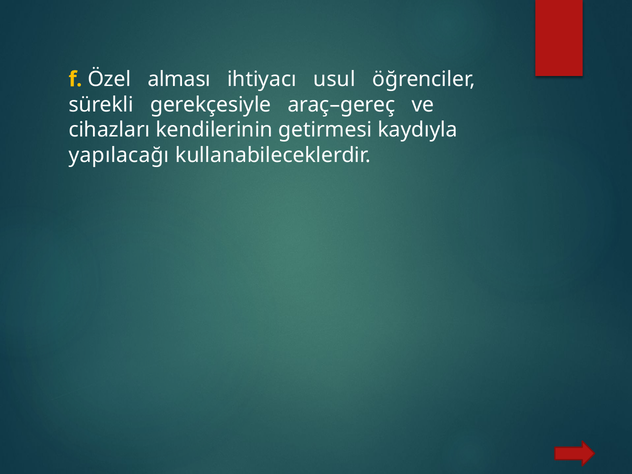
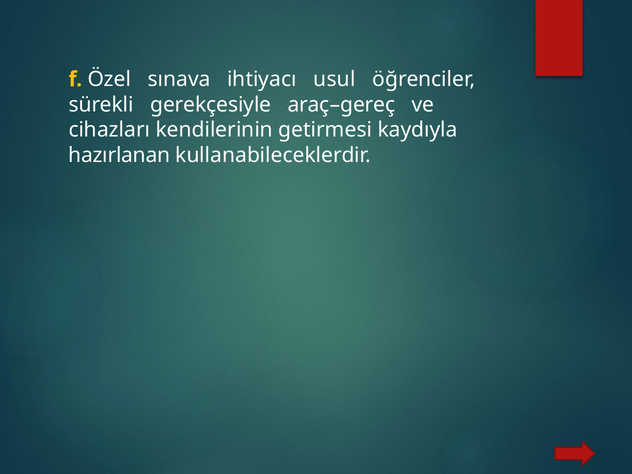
alması: alması -> sınava
yapılacağı: yapılacağı -> hazırlanan
